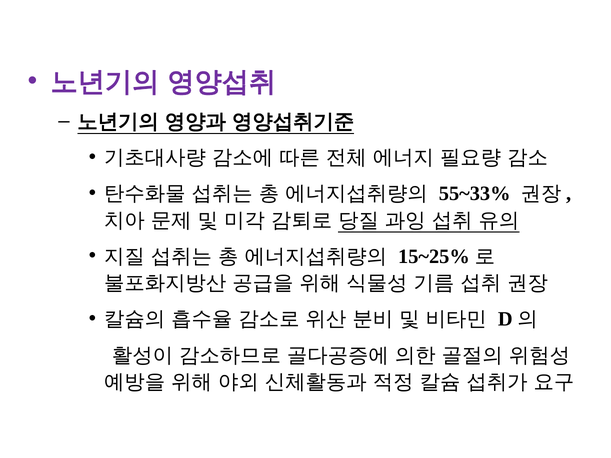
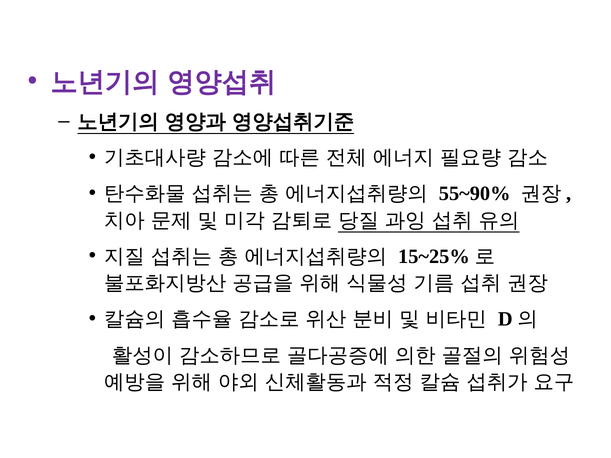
55~33%: 55~33% -> 55~90%
